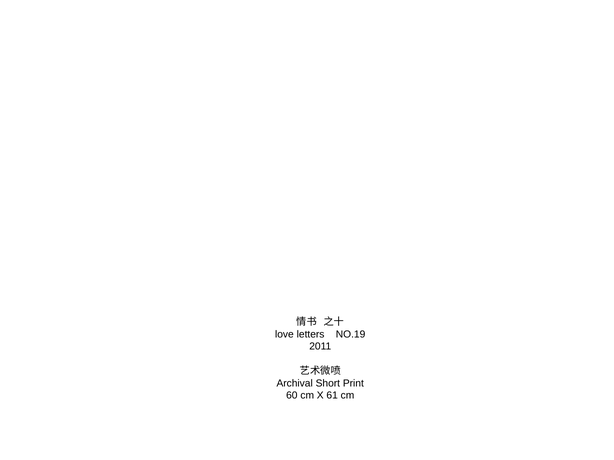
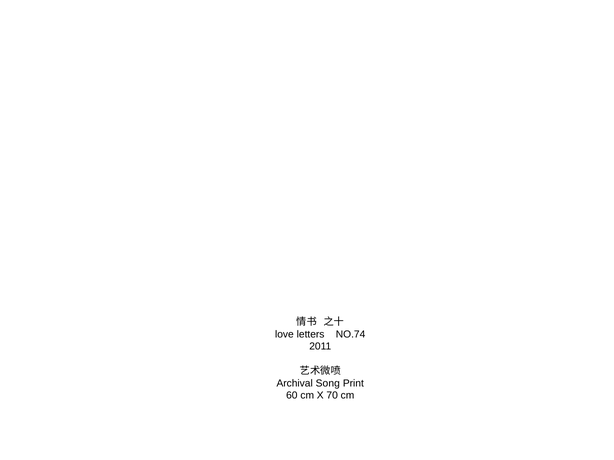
NO.19: NO.19 -> NO.74
Short: Short -> Song
61: 61 -> 70
